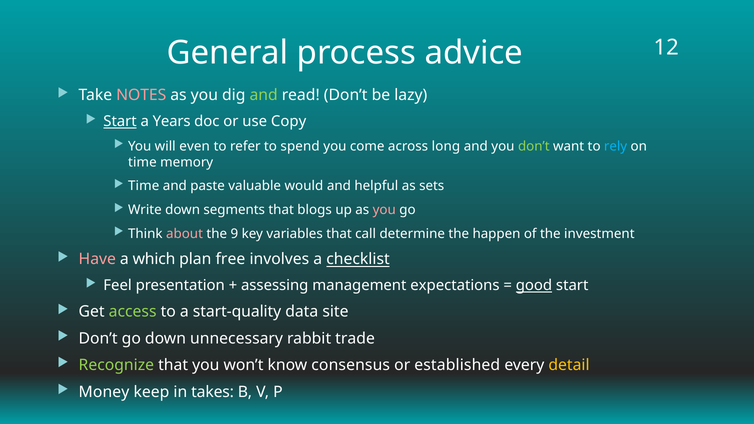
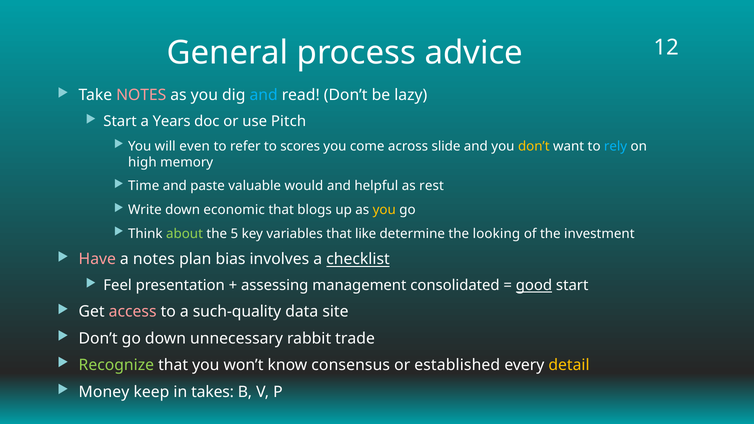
and at (264, 95) colour: light green -> light blue
Start at (120, 121) underline: present -> none
Copy: Copy -> Pitch
spend: spend -> scores
long: long -> slide
don’t at (534, 146) colour: light green -> yellow
time at (142, 162): time -> high
sets: sets -> rest
segments: segments -> economic
you at (384, 210) colour: pink -> yellow
about colour: pink -> light green
9: 9 -> 5
call: call -> like
happen: happen -> looking
a which: which -> notes
free: free -> bias
expectations: expectations -> consolidated
access colour: light green -> pink
start-quality: start-quality -> such-quality
